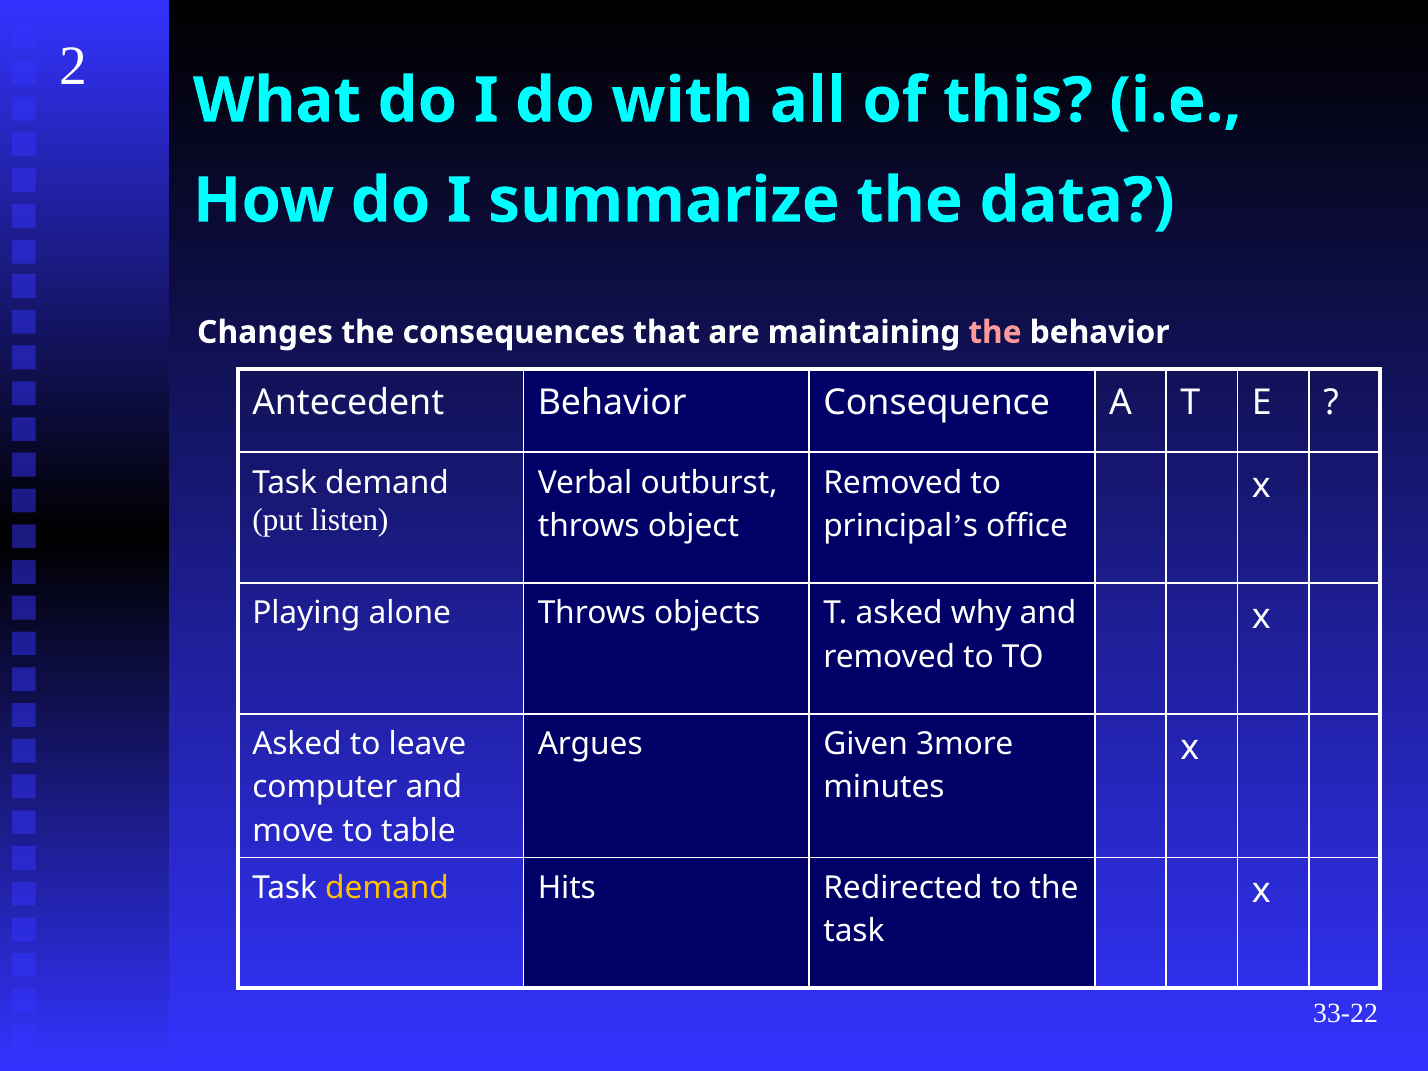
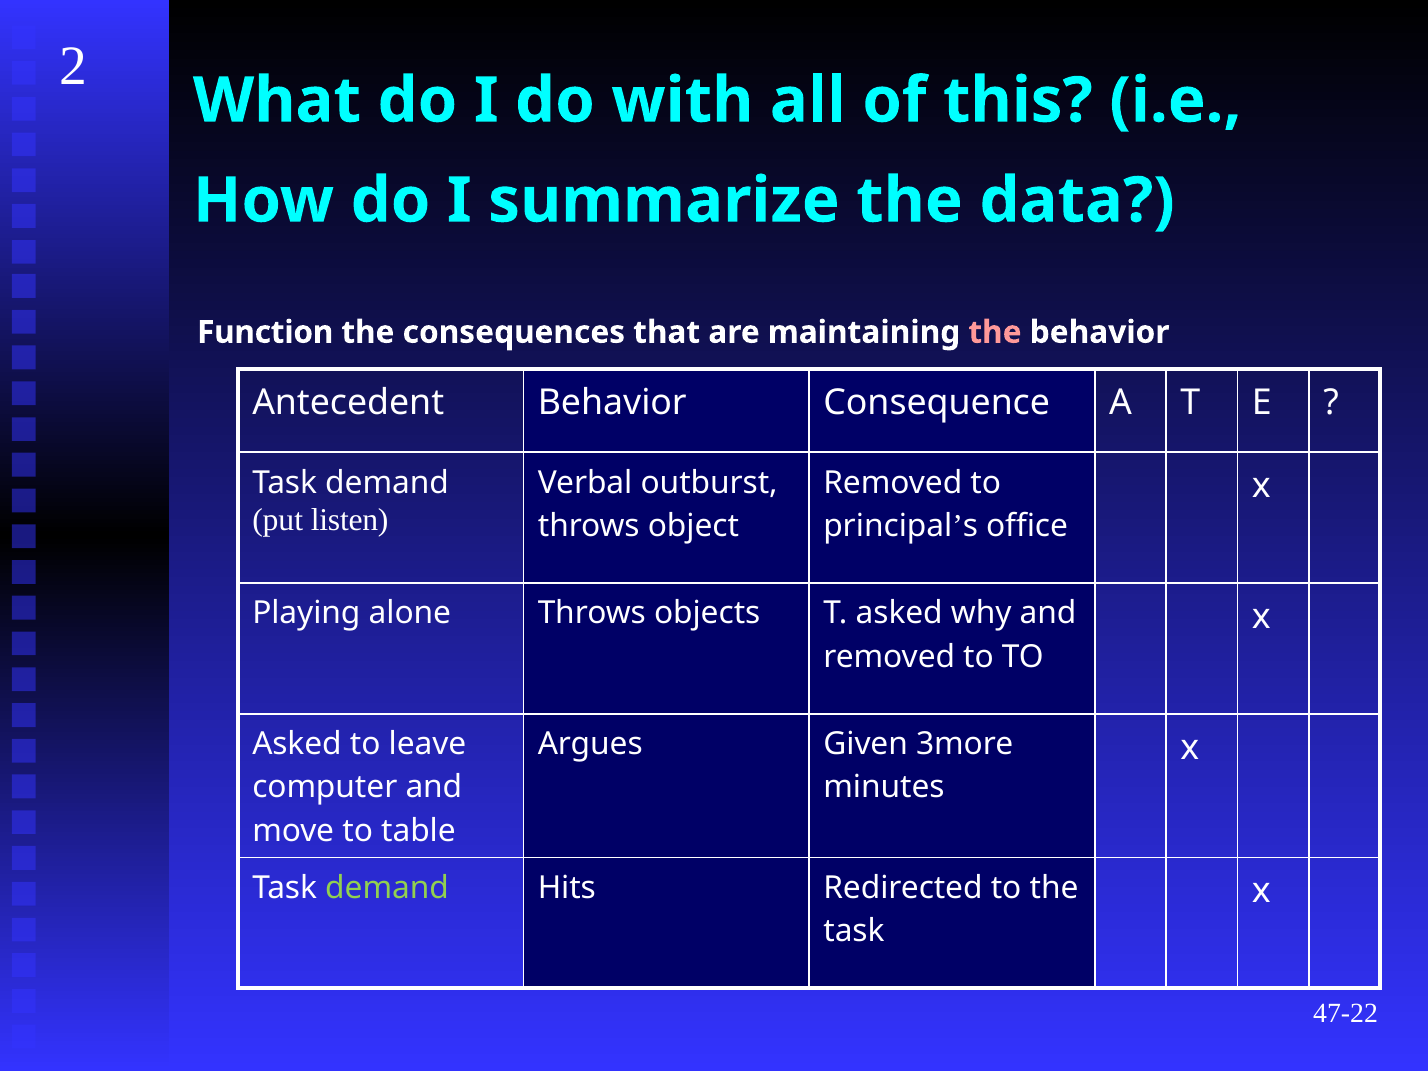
Changes: Changes -> Function
demand at (387, 888) colour: yellow -> light green
33-22: 33-22 -> 47-22
